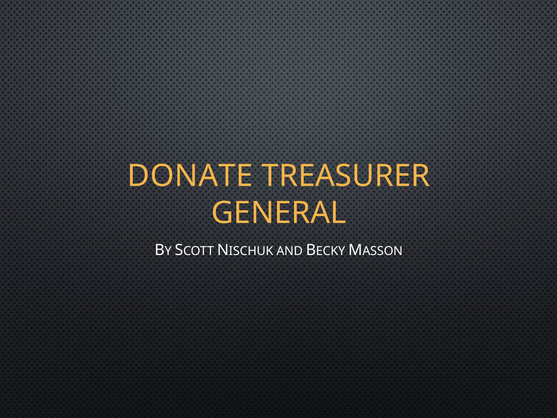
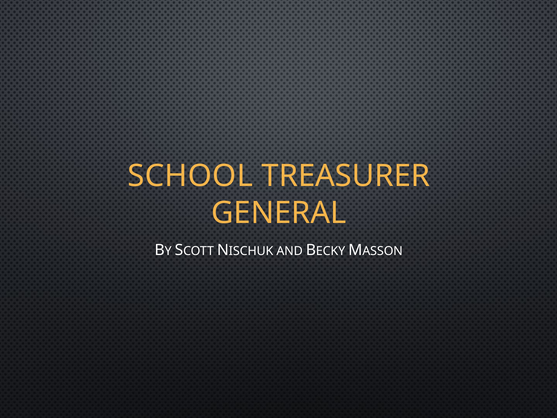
DONATE: DONATE -> SCHOOL
